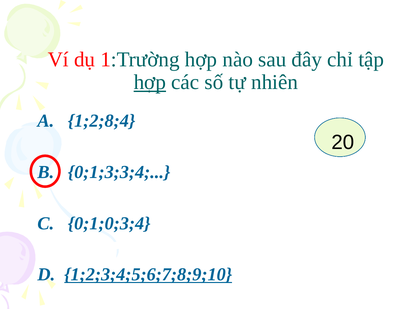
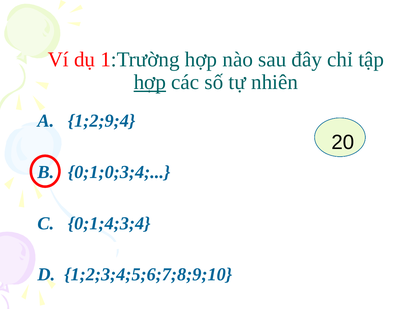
1;2;8;4: 1;2;8;4 -> 1;2;9;4
0;1;3;3;4: 0;1;3;3;4 -> 0;1;0;3;4
0;1;0;3;4: 0;1;0;3;4 -> 0;1;4;3;4
1;2;3;4;5;6;7;8;9;10 underline: present -> none
